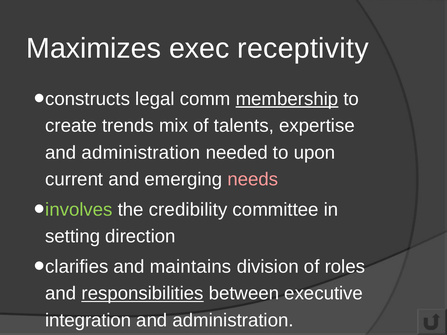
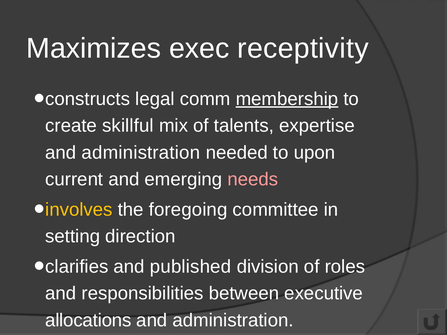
trends: trends -> skillful
involves colour: light green -> yellow
credibility: credibility -> foregoing
maintains: maintains -> published
responsibilities underline: present -> none
integration: integration -> allocations
